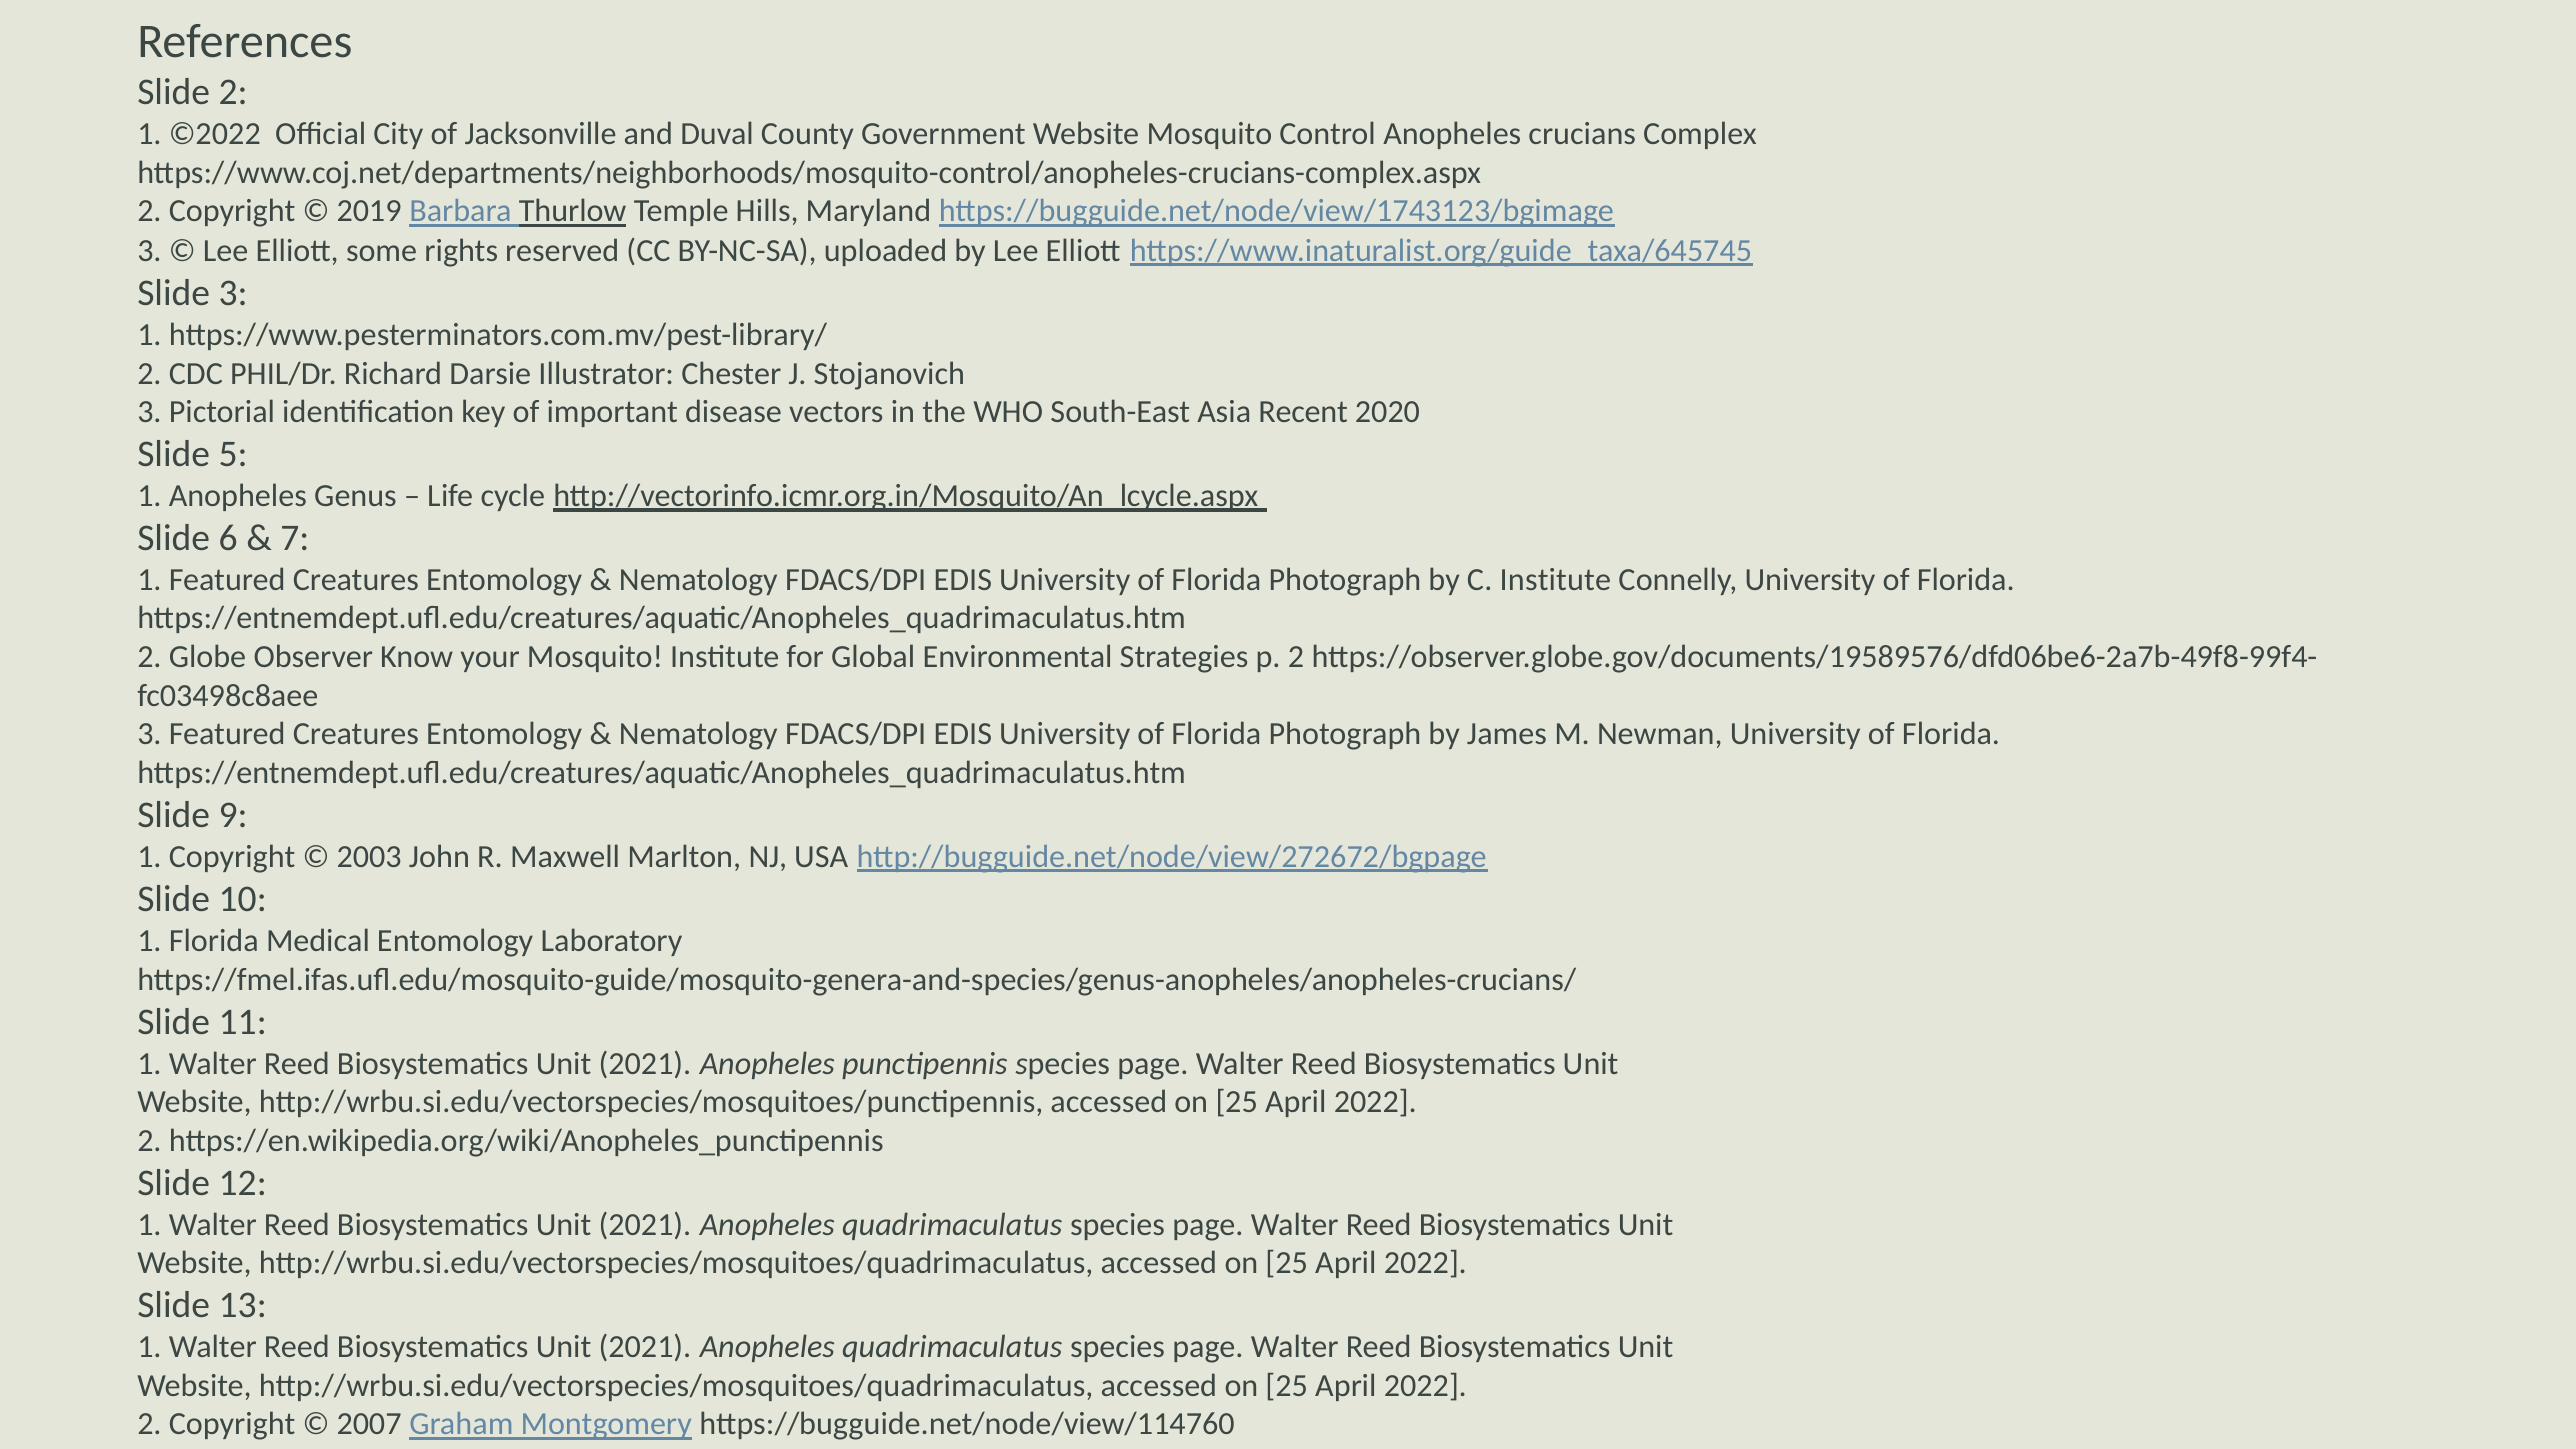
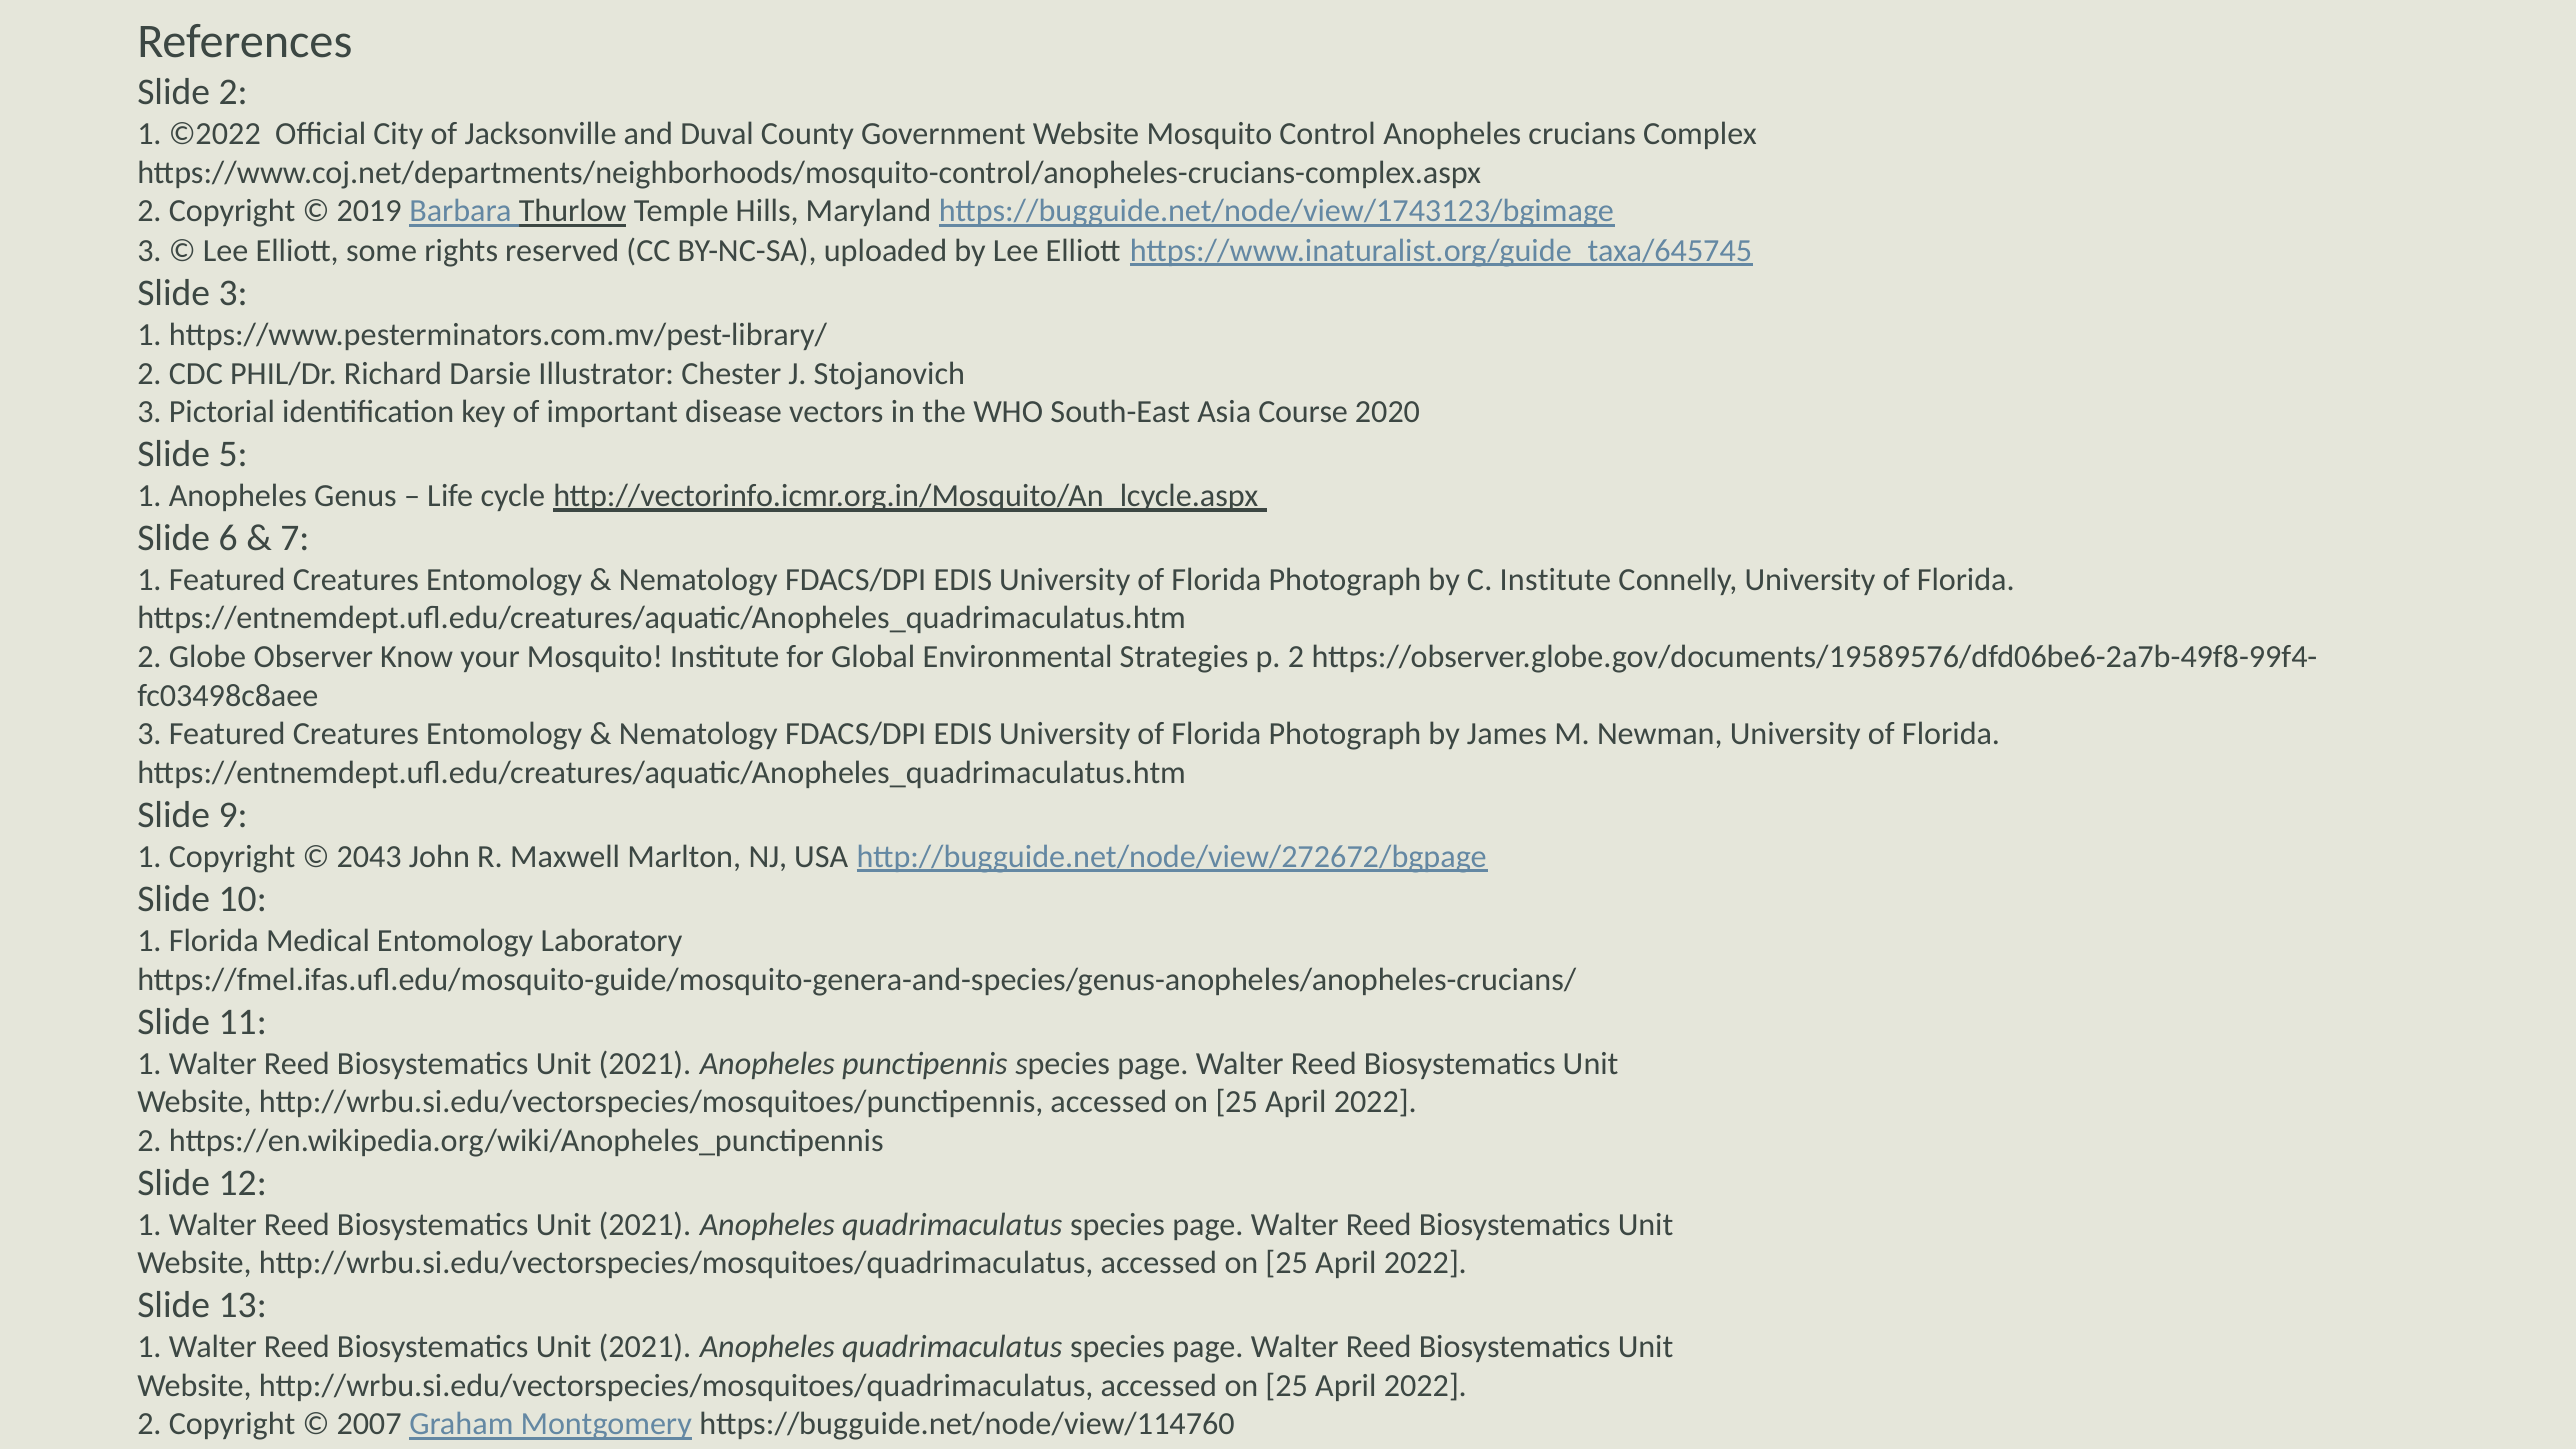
Recent: Recent -> Course
2003: 2003 -> 2043
